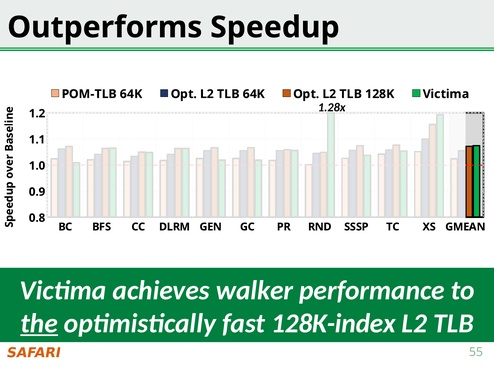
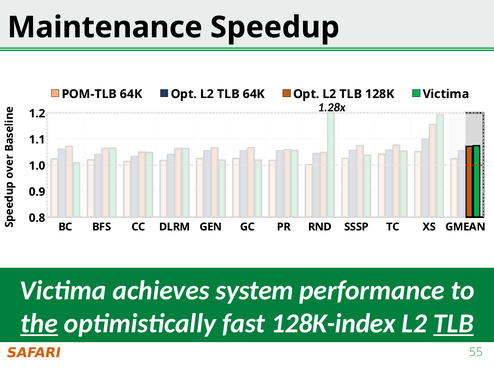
Outperforms: Outperforms -> Maintenance
walker: walker -> system
TLB at (454, 324) underline: none -> present
